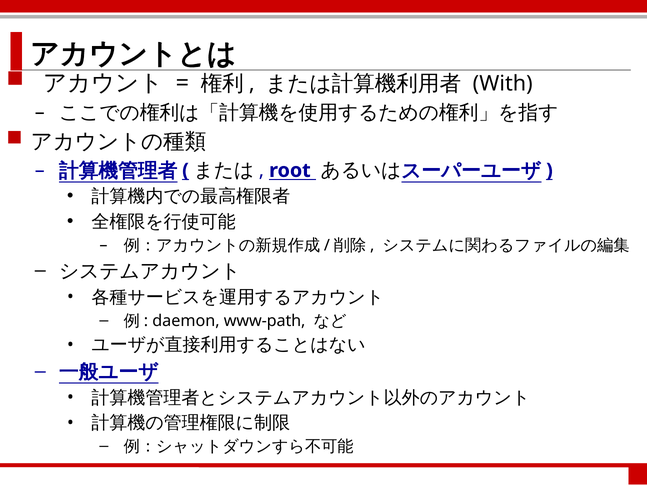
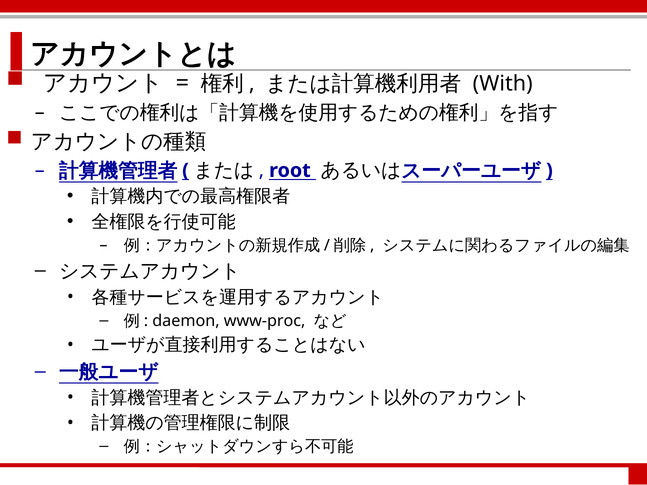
www-path: www-path -> www-proc
